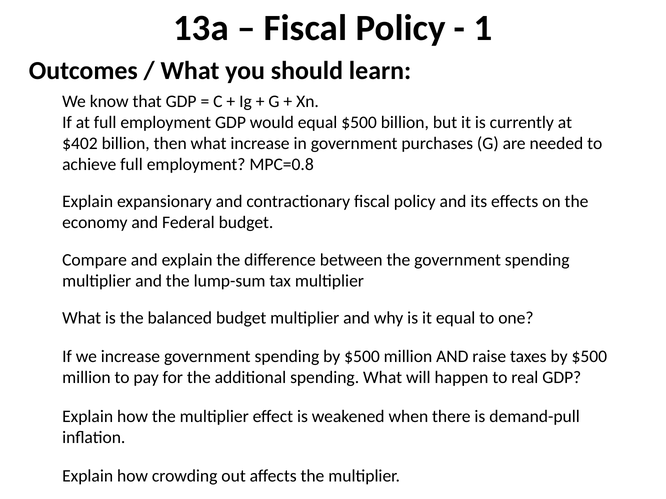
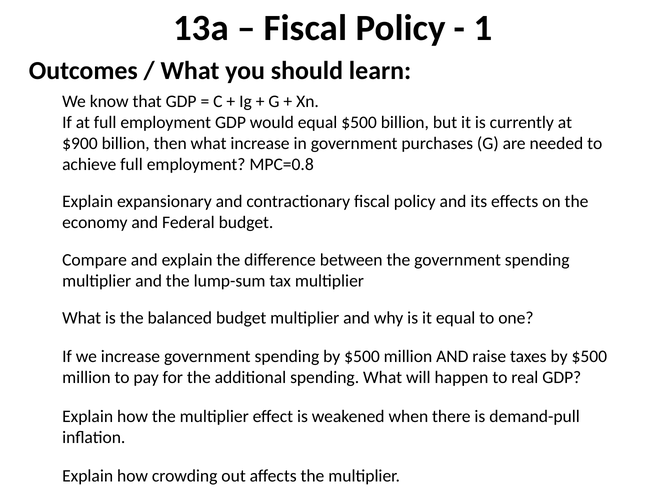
$402: $402 -> $900
